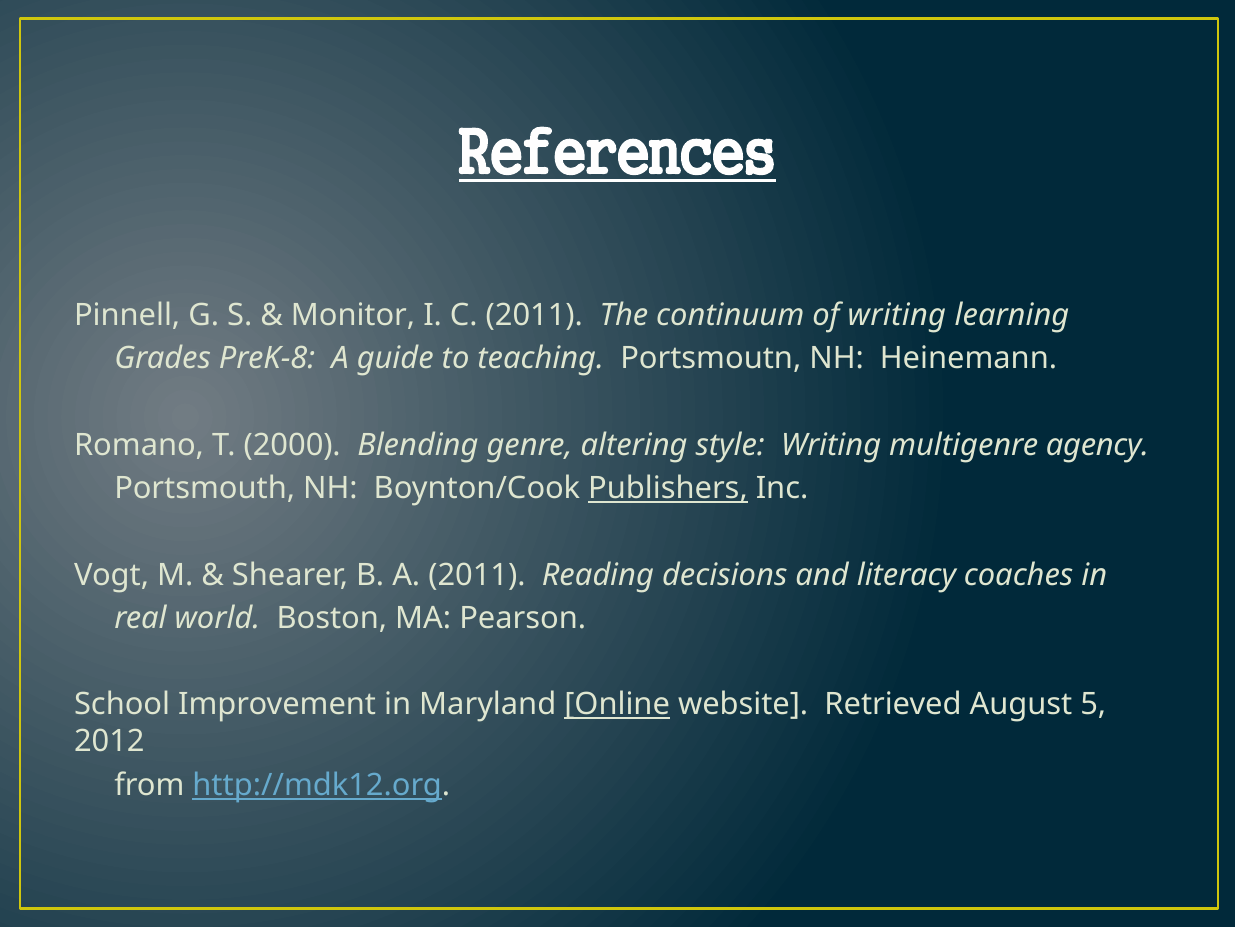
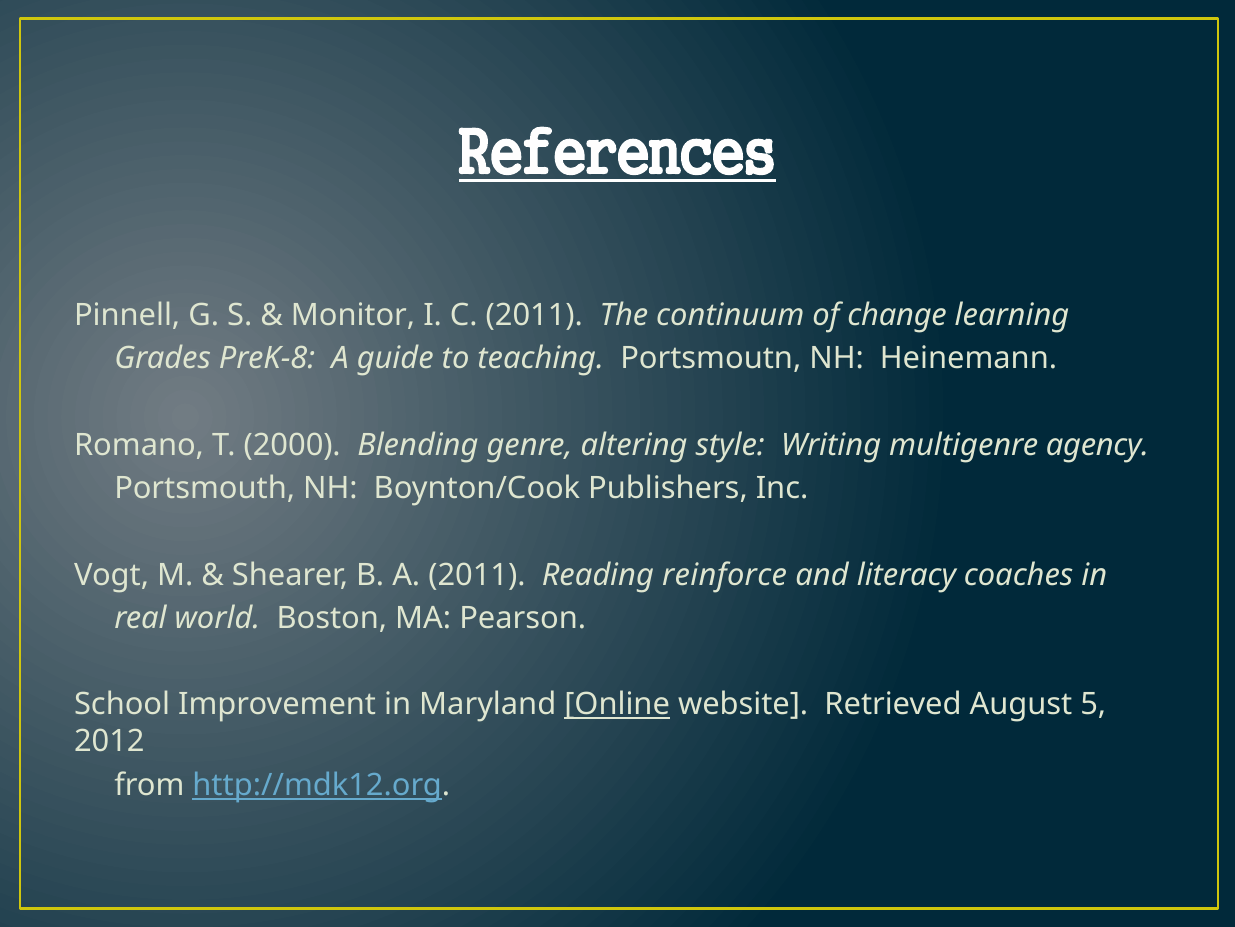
of writing: writing -> change
Publishers underline: present -> none
decisions: decisions -> reinforce
